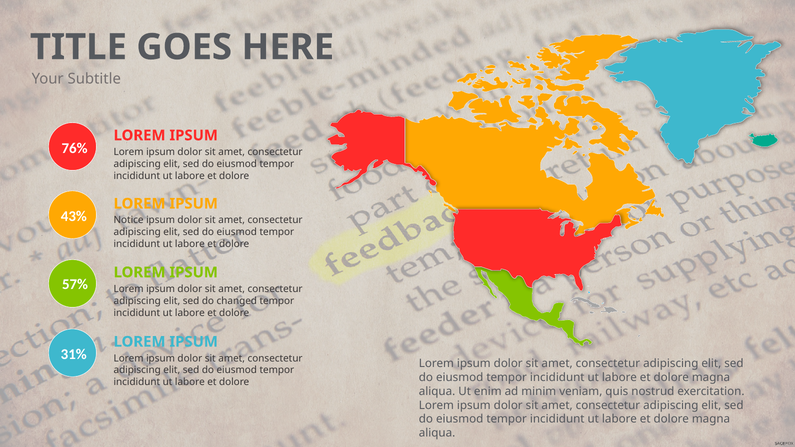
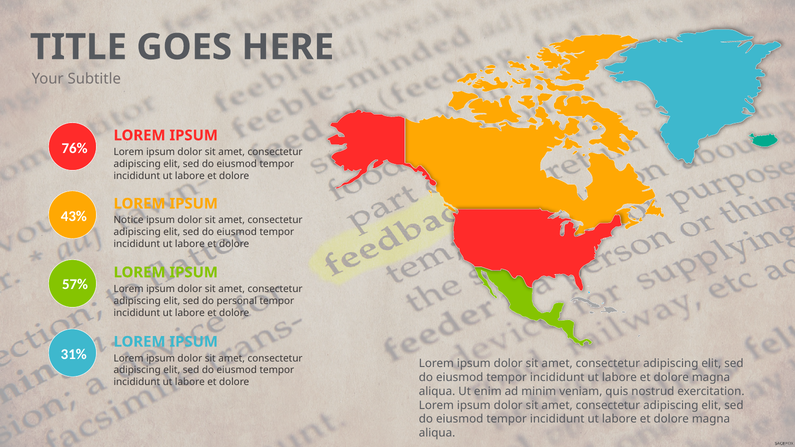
changed: changed -> personal
